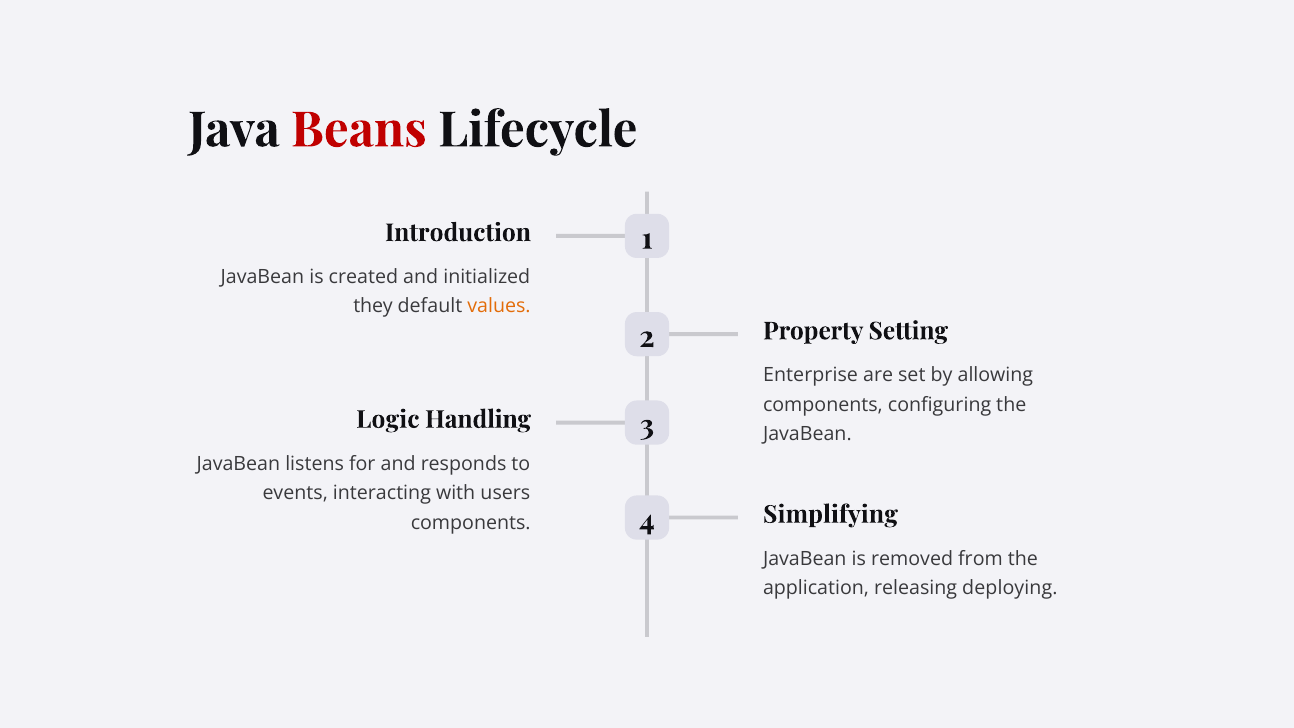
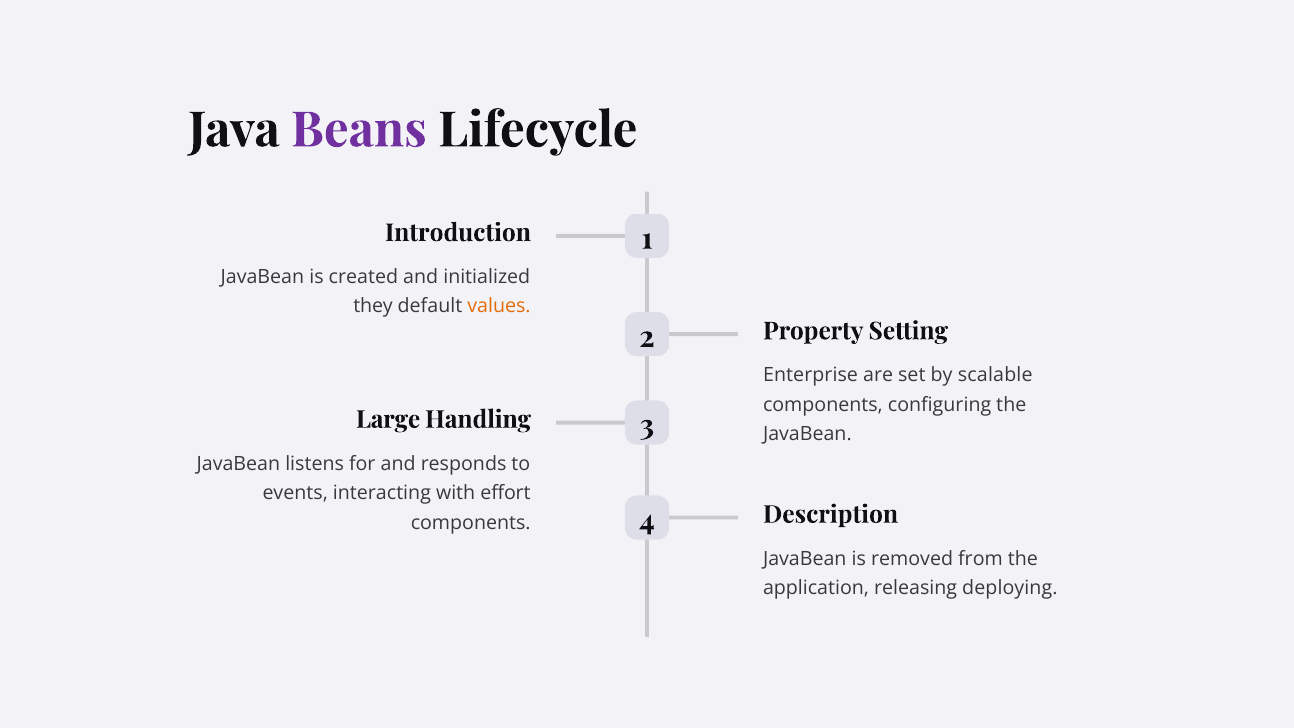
Beans colour: red -> purple
allowing: allowing -> scalable
Logic: Logic -> Large
users: users -> effort
Simplifying: Simplifying -> Description
